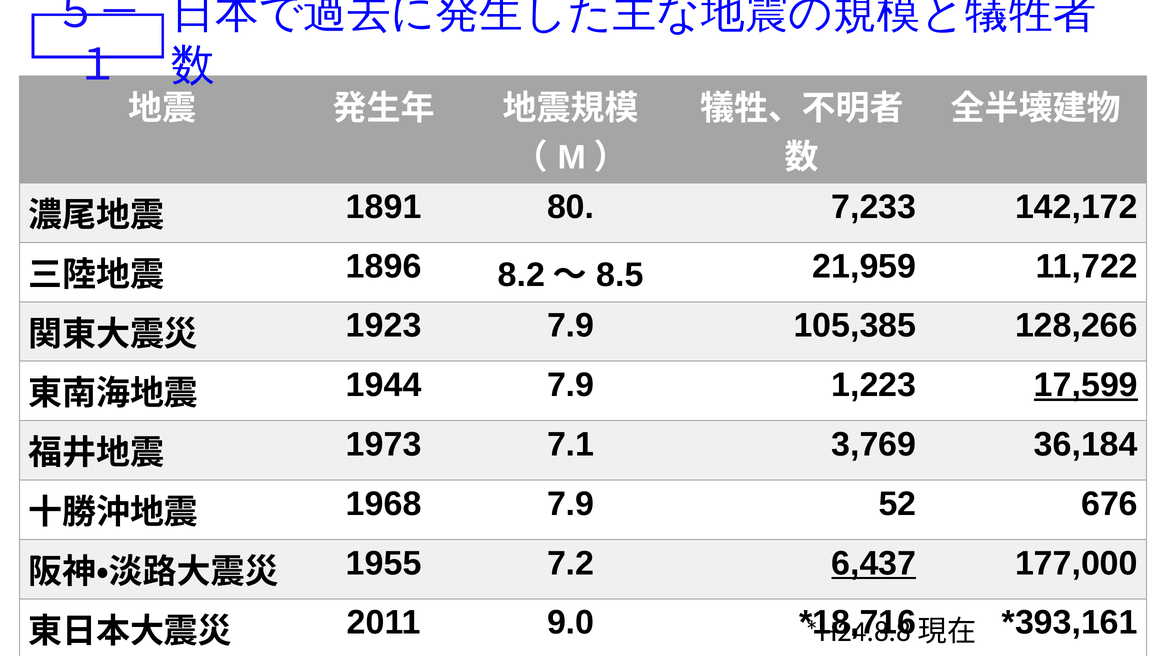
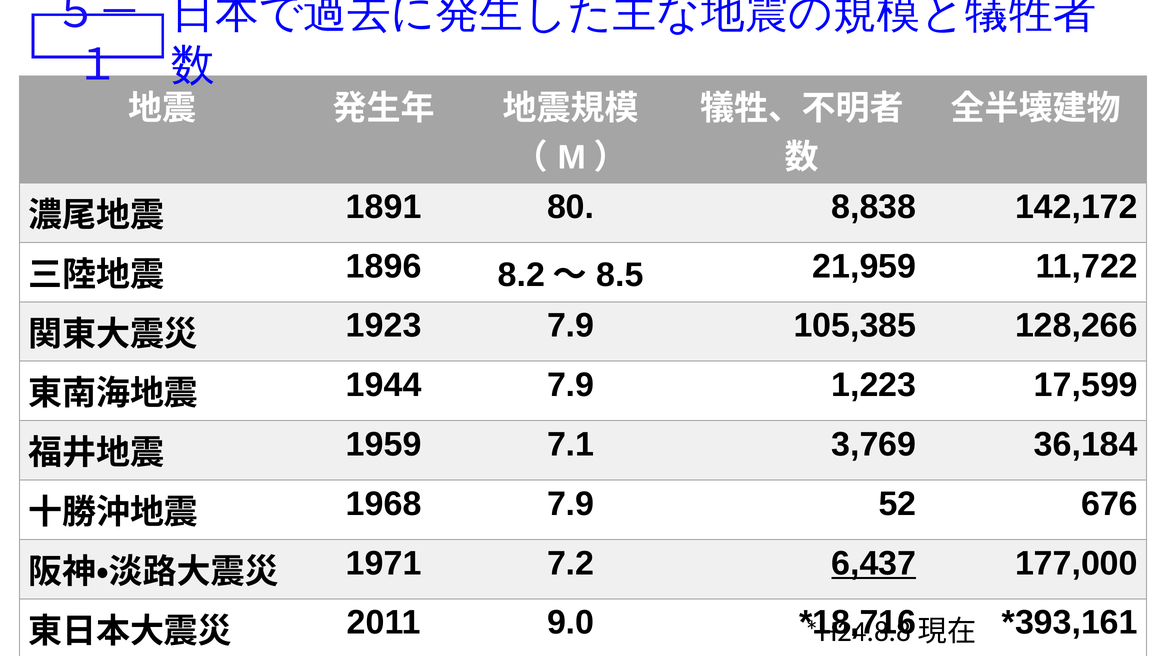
7,233: 7,233 -> 8,838
17,599 underline: present -> none
1973: 1973 -> 1959
1955: 1955 -> 1971
